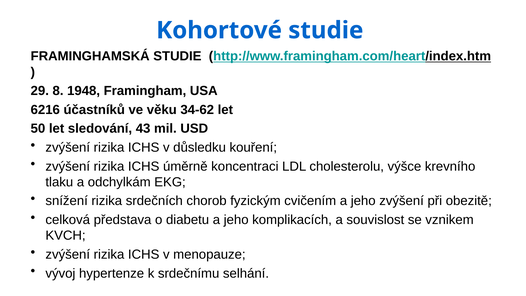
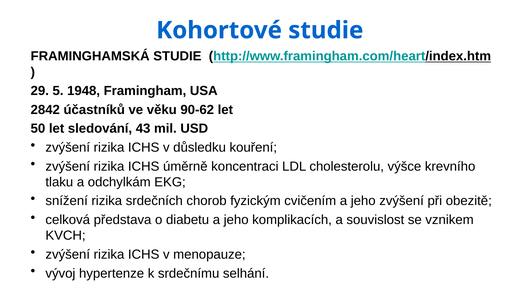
8: 8 -> 5
6216: 6216 -> 2842
34-62: 34-62 -> 90-62
